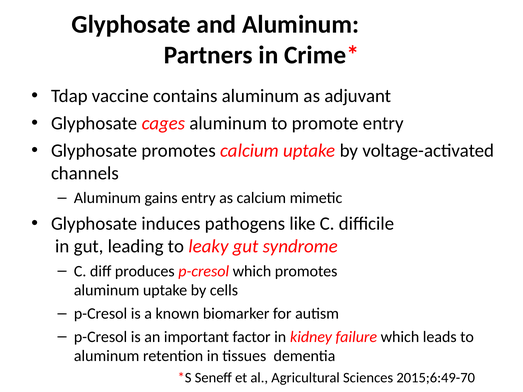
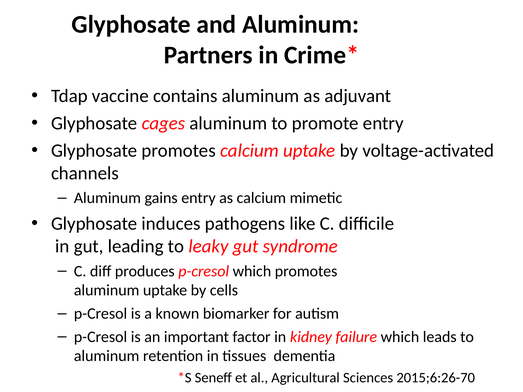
2015;6:49-70: 2015;6:49-70 -> 2015;6:26-70
